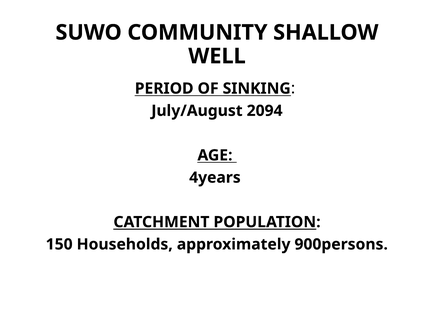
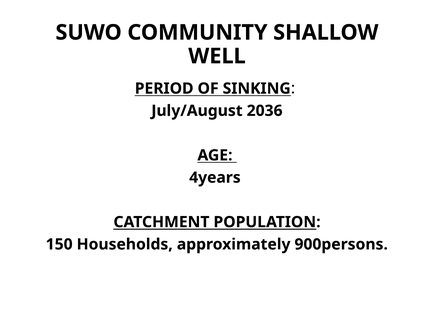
2094: 2094 -> 2036
